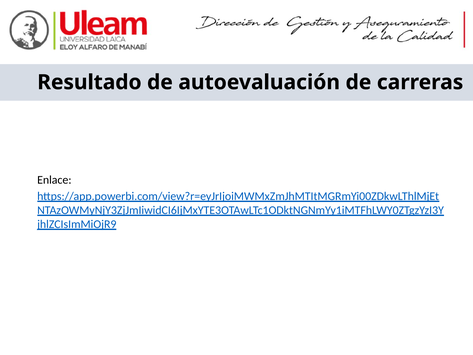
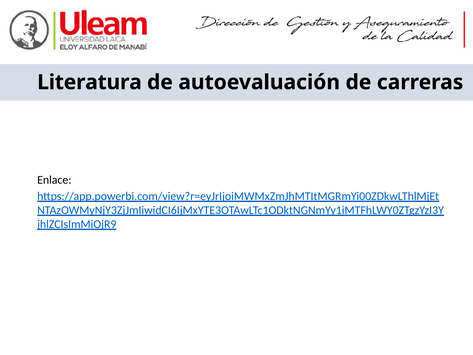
Resultado: Resultado -> Literatura
